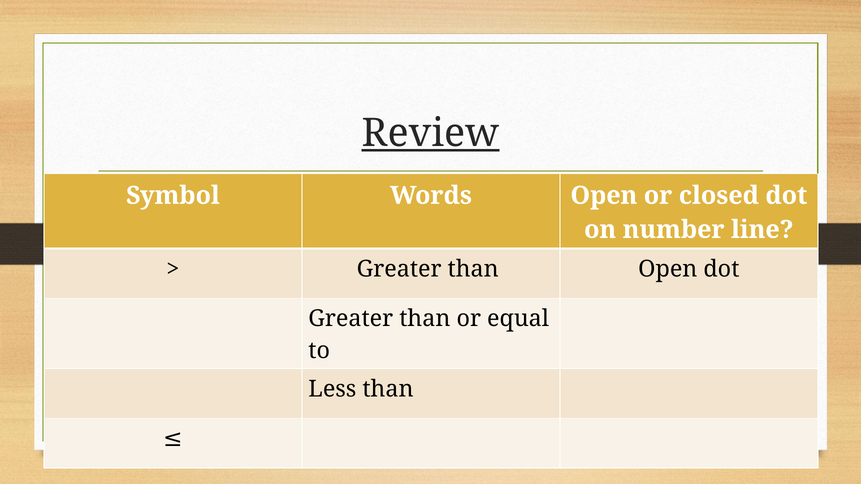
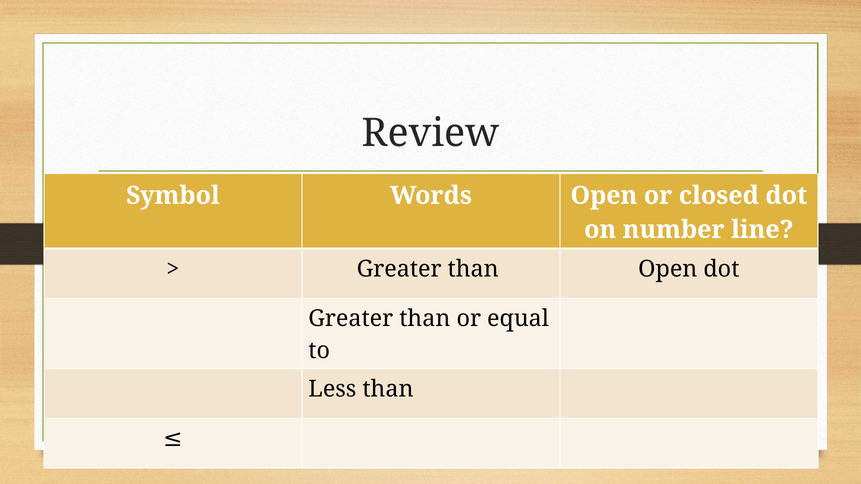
Review underline: present -> none
